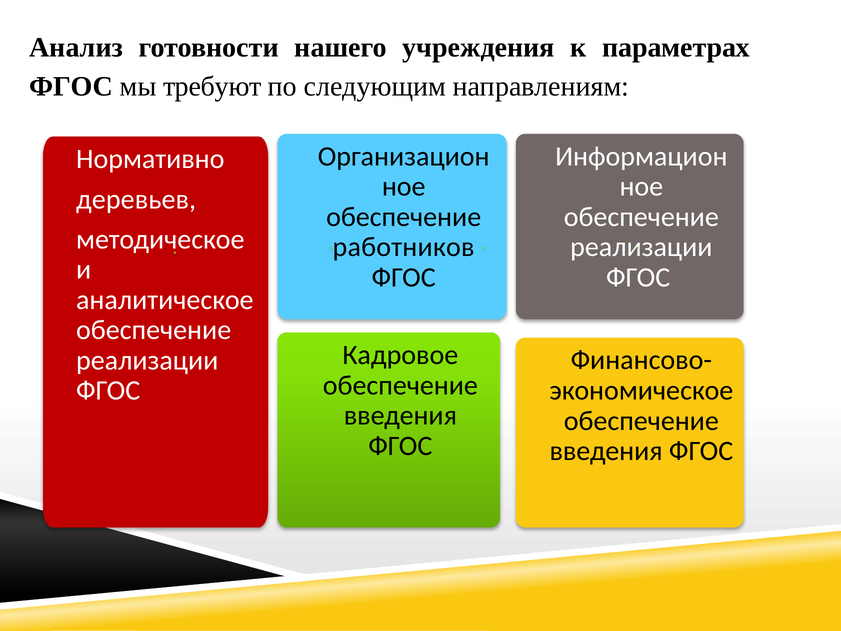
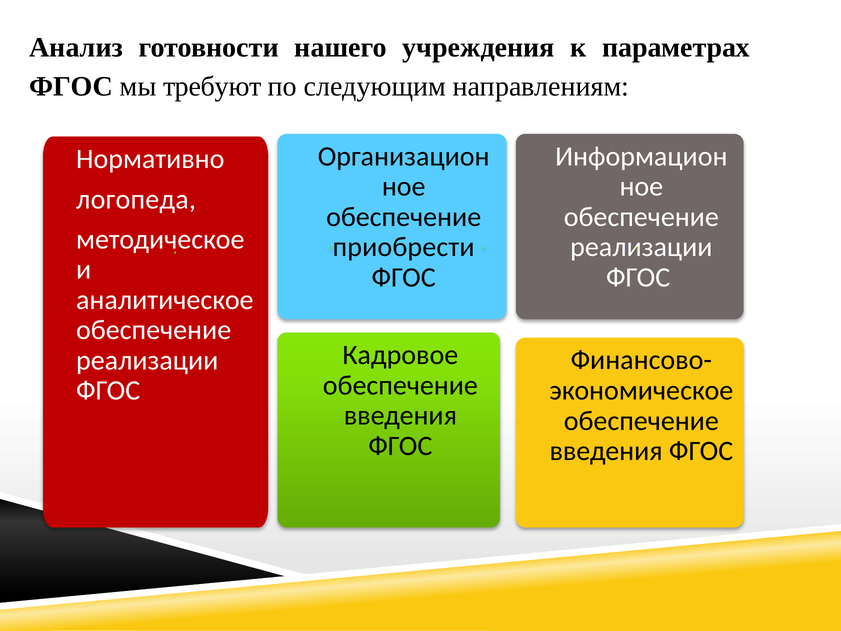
деревьев: деревьев -> логопеда
работников: работников -> приобрести
